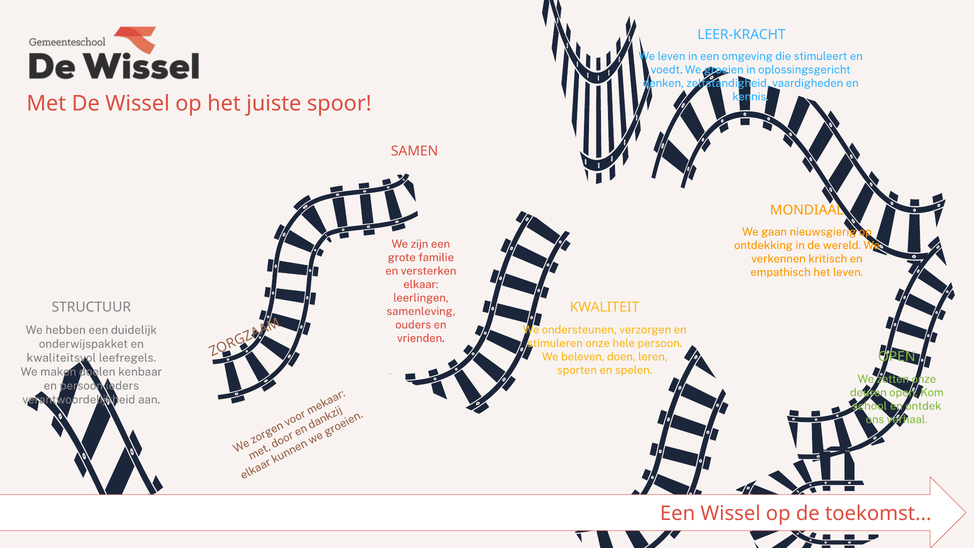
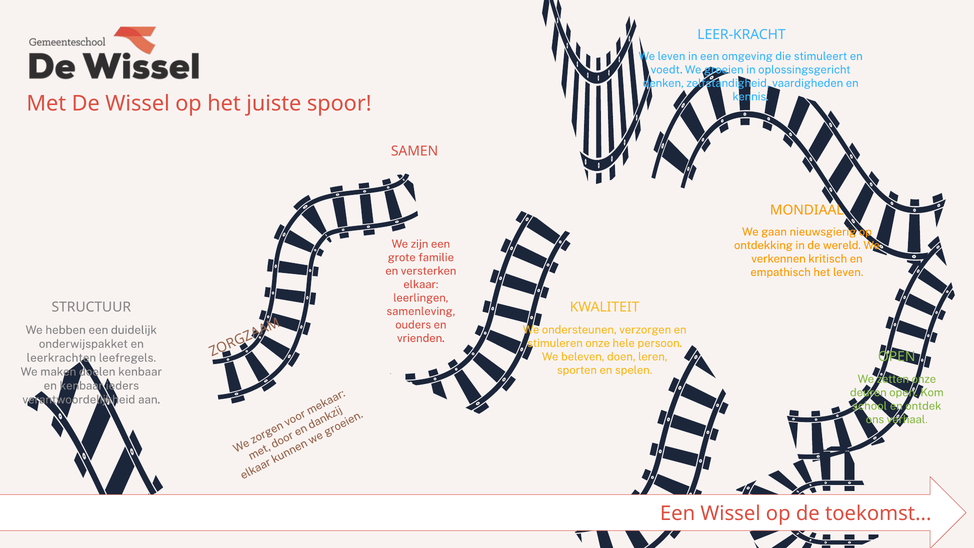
kwaliteitsvol: kwaliteitsvol -> leerkrachten
en persoon: persoon -> kenbaar
